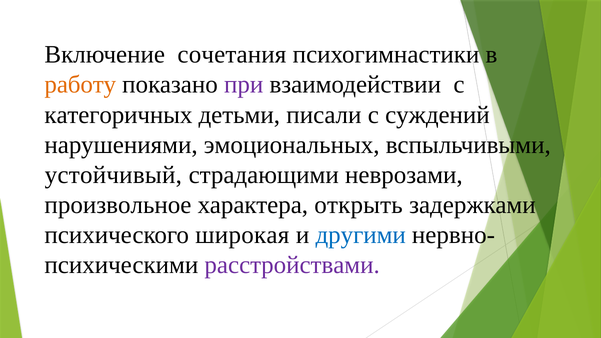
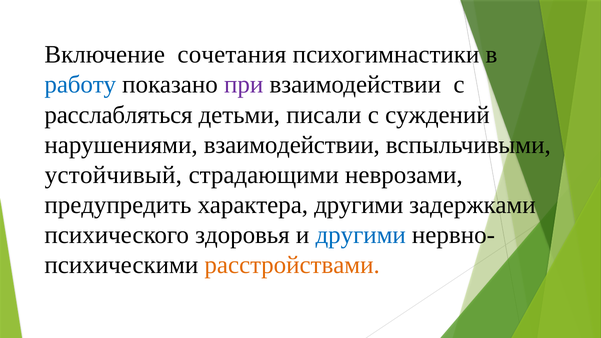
работу colour: orange -> blue
категоричных: категоричных -> расслабляться
нарушениями эмоциональных: эмоциональных -> взаимодействии
произвольное: произвольное -> предупредить
характера открыть: открыть -> другими
широкая: широкая -> здоровья
расстройствами colour: purple -> orange
